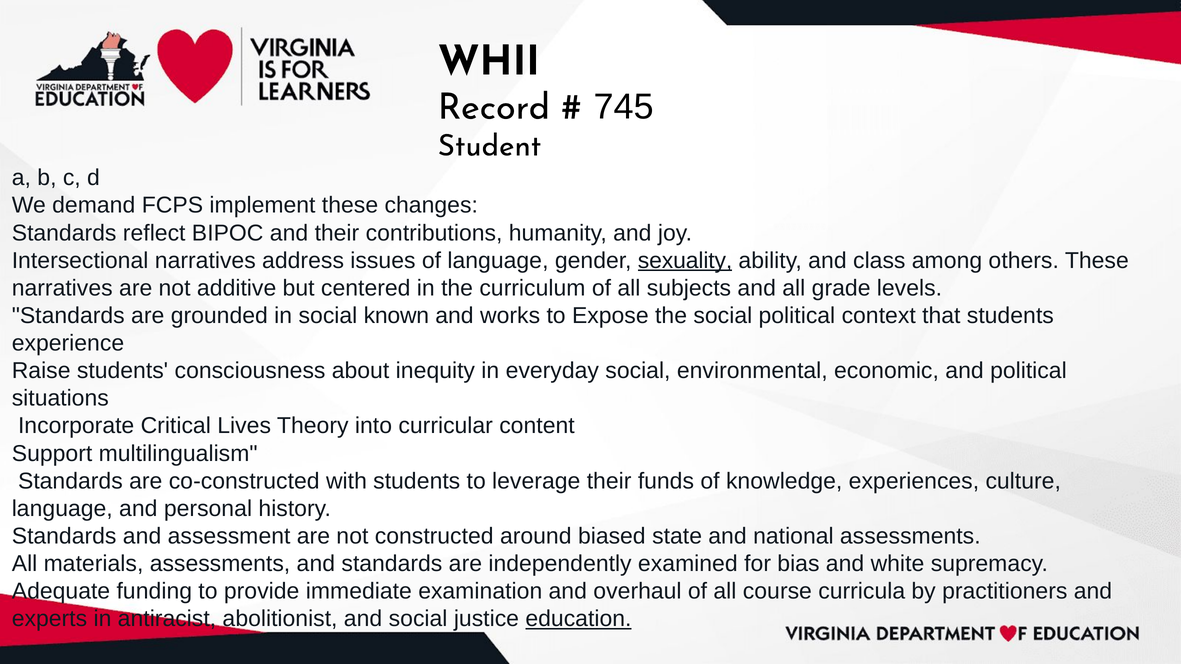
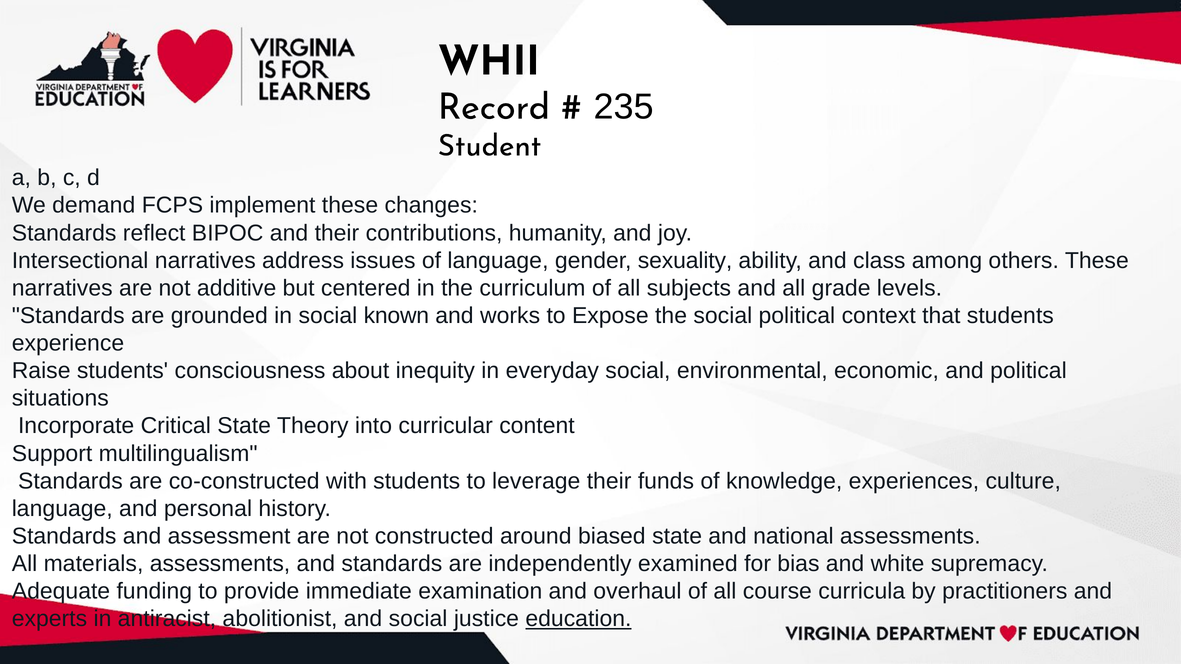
745: 745 -> 235
sexuality underline: present -> none
Critical Lives: Lives -> State
